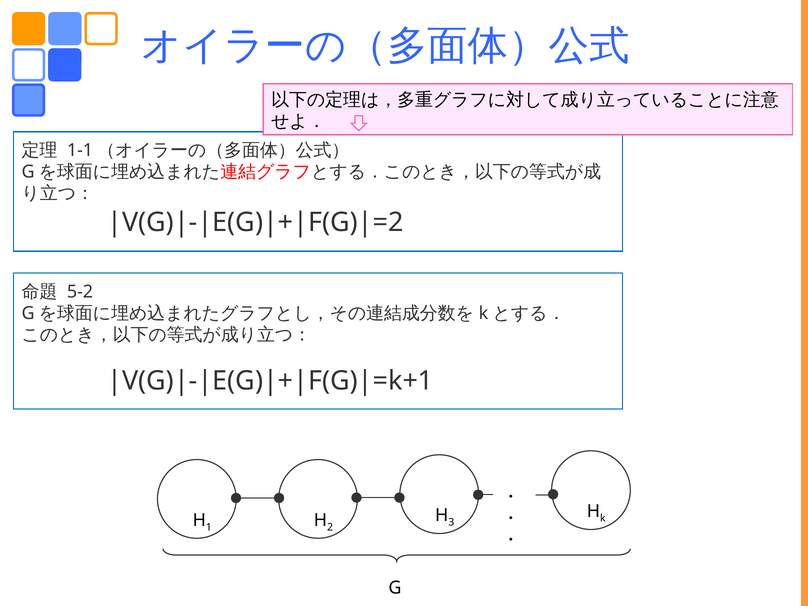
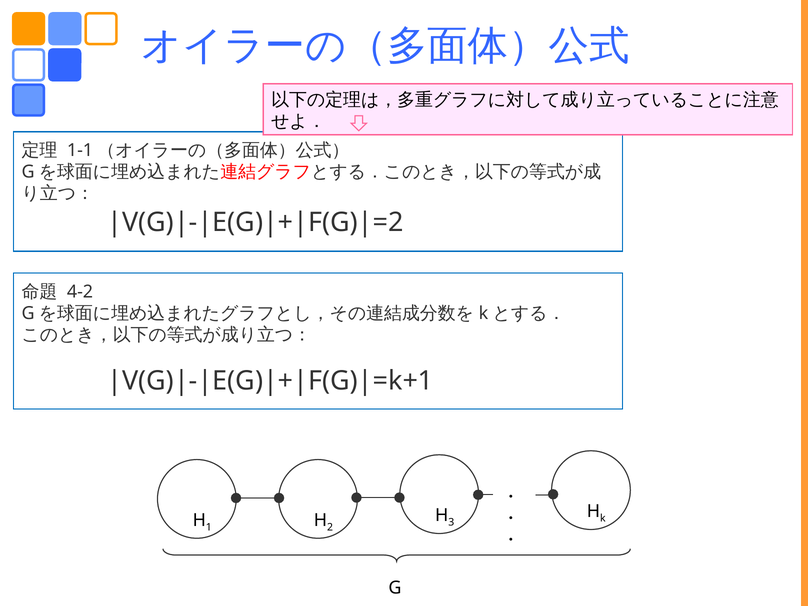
5-2: 5-2 -> 4-2
